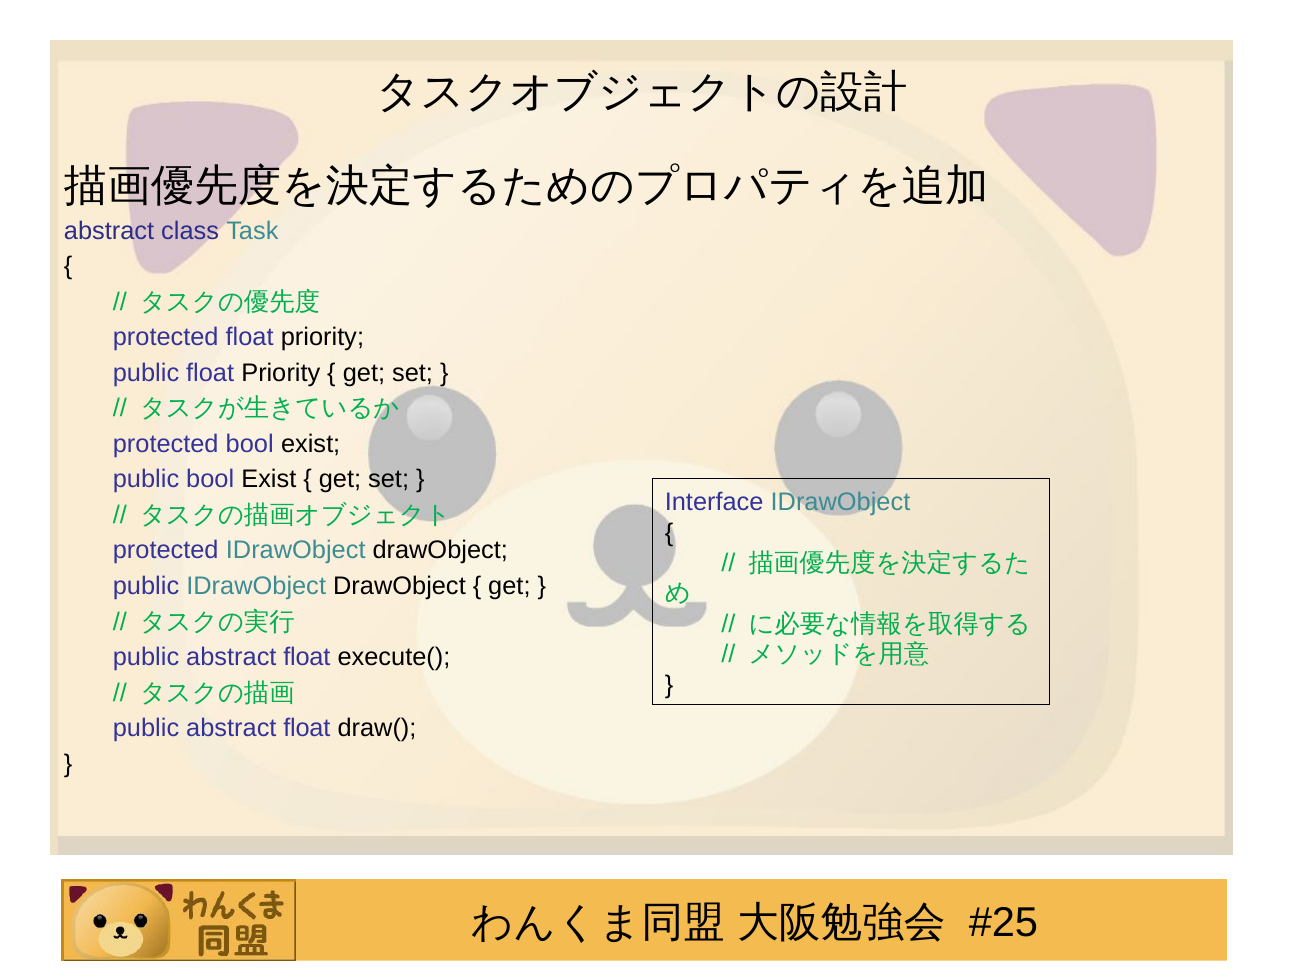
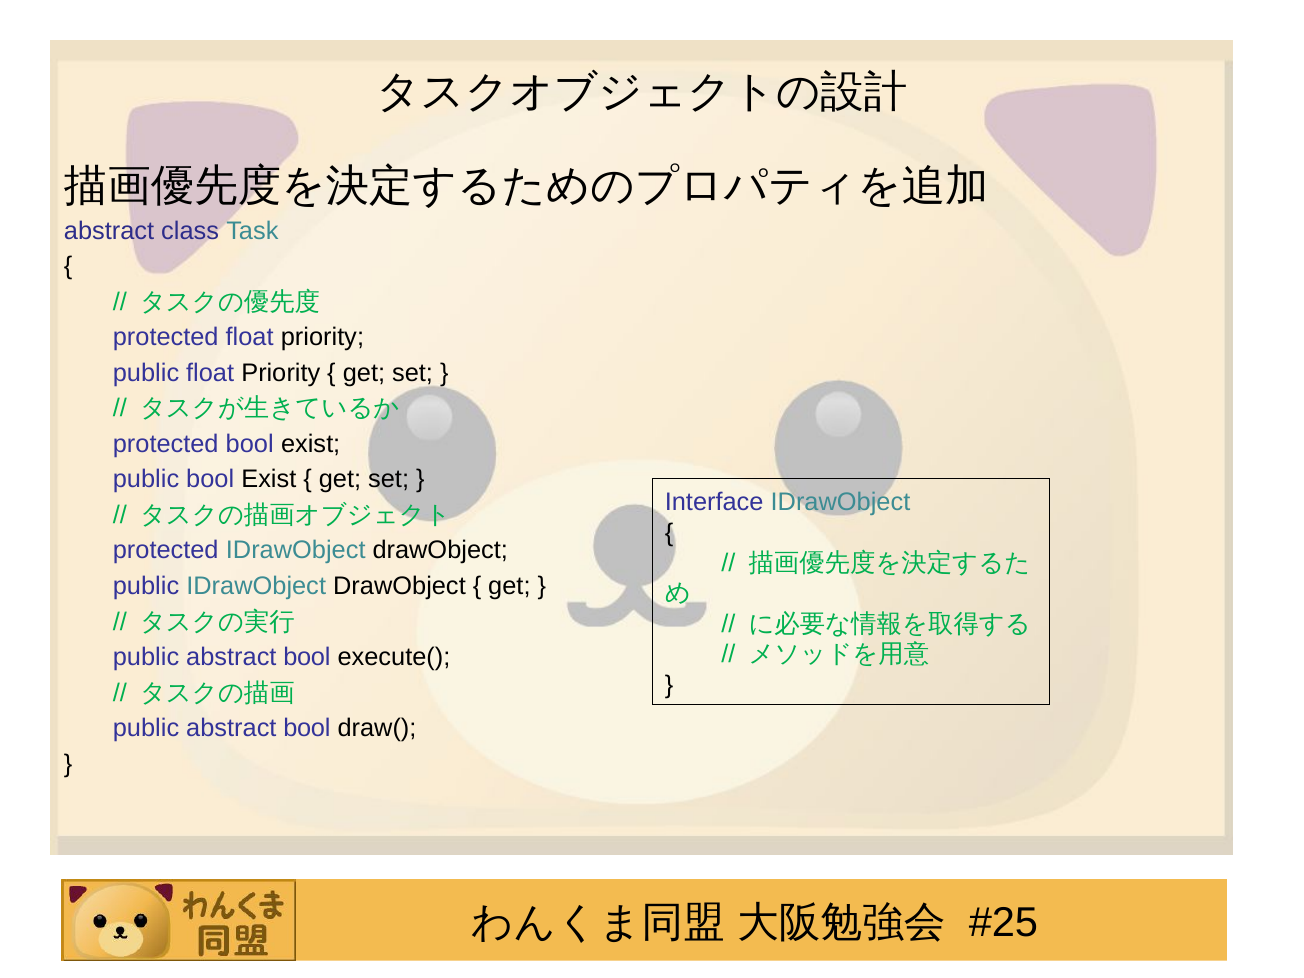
float at (307, 657): float -> bool
float at (307, 728): float -> bool
